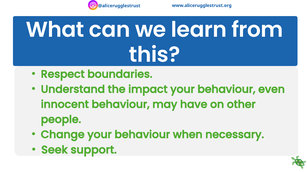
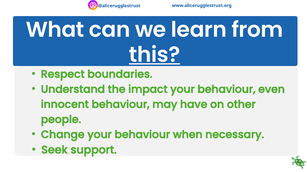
this underline: none -> present
